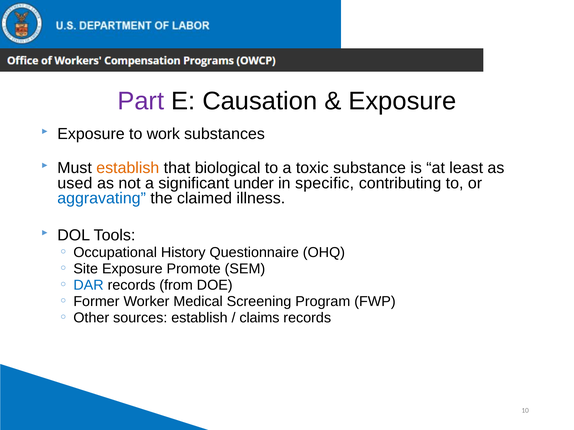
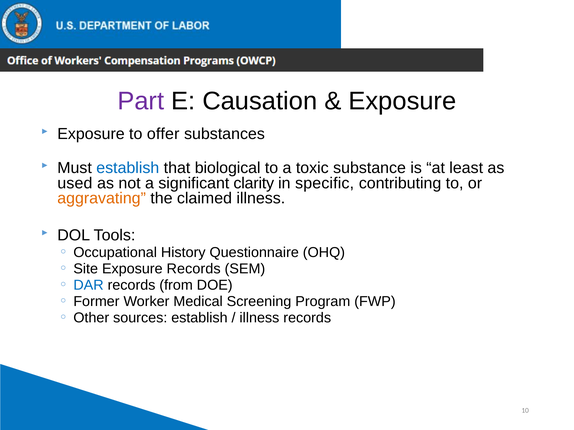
work: work -> offer
establish at (128, 168) colour: orange -> blue
under: under -> clarity
aggravating colour: blue -> orange
Exposure Promote: Promote -> Records
claims at (259, 318): claims -> illness
